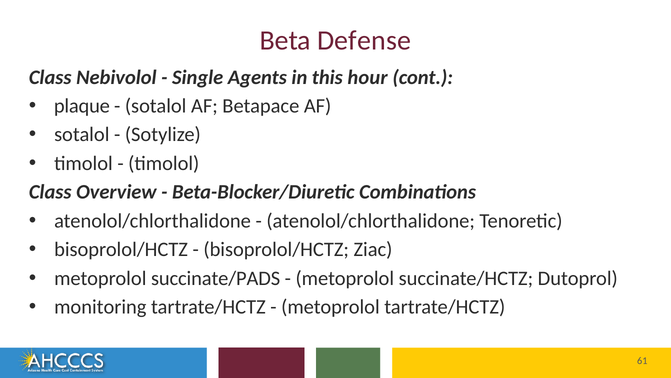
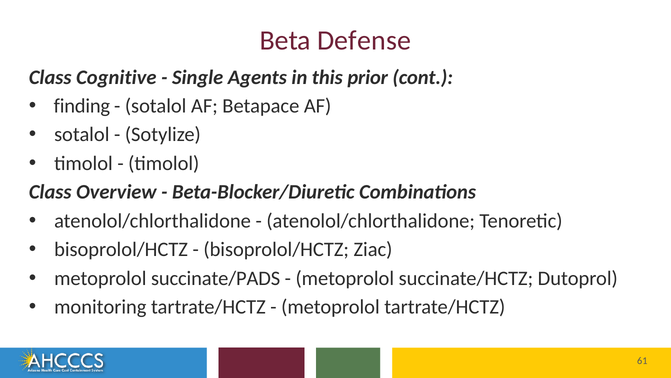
Nebivolol: Nebivolol -> Cognitive
hour: hour -> prior
plaque: plaque -> finding
